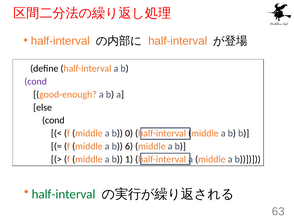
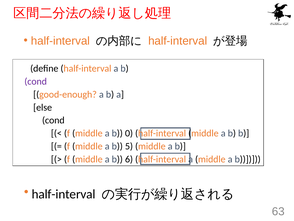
6: 6 -> 5
1: 1 -> 6
half-interval at (64, 194) colour: green -> black
